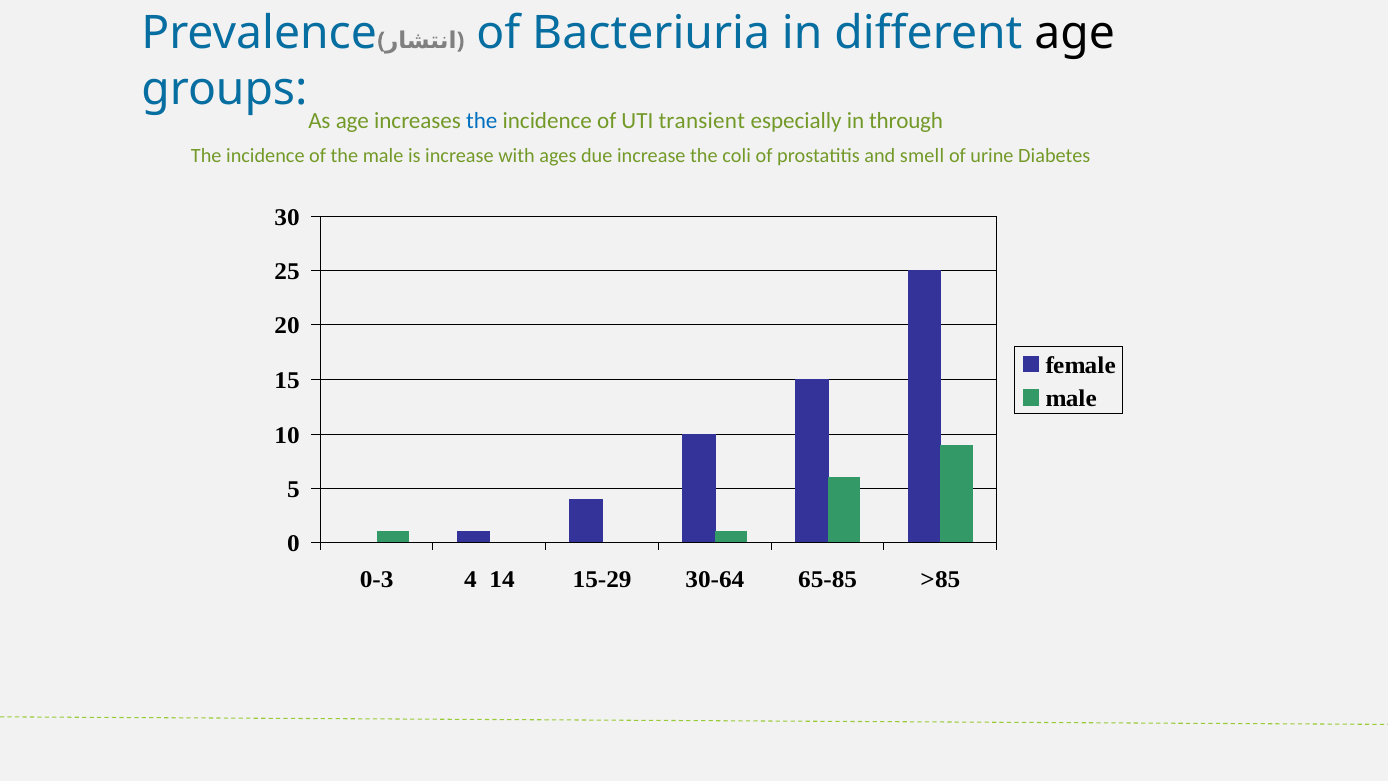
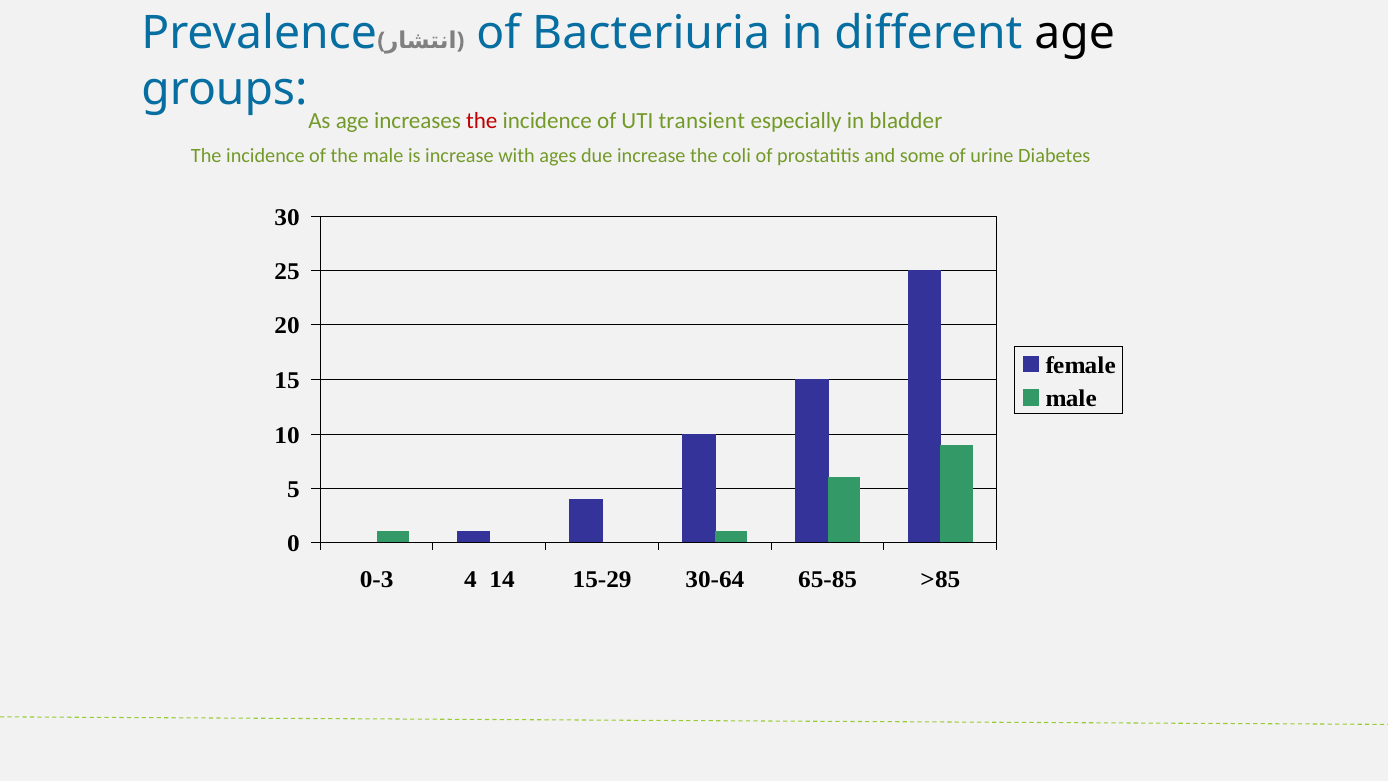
the at (482, 121) colour: blue -> red
through: through -> bladder
smell: smell -> some
